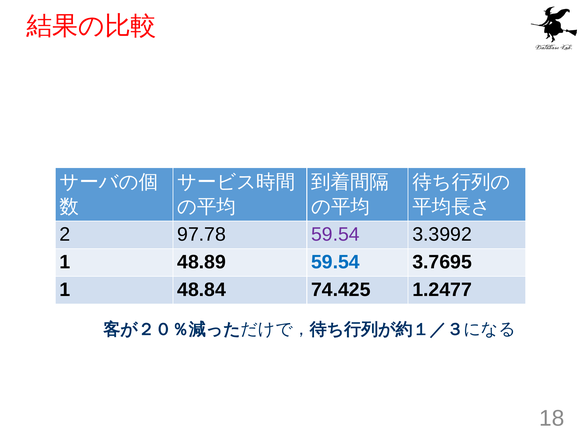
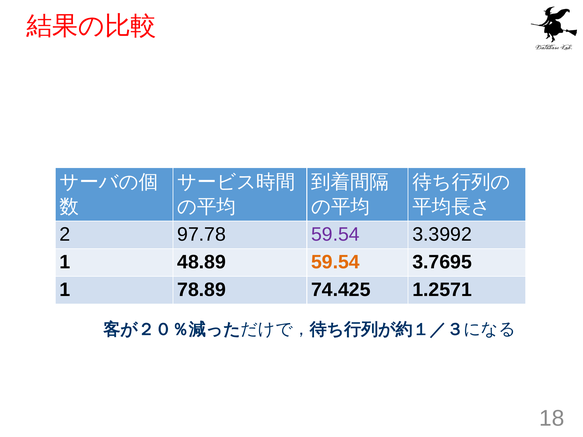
59.54 at (335, 262) colour: blue -> orange
48.84: 48.84 -> 78.89
1.2477: 1.2477 -> 1.2571
